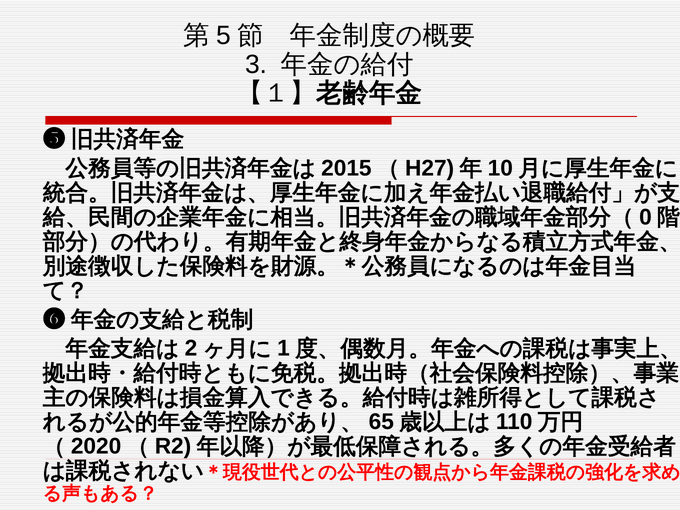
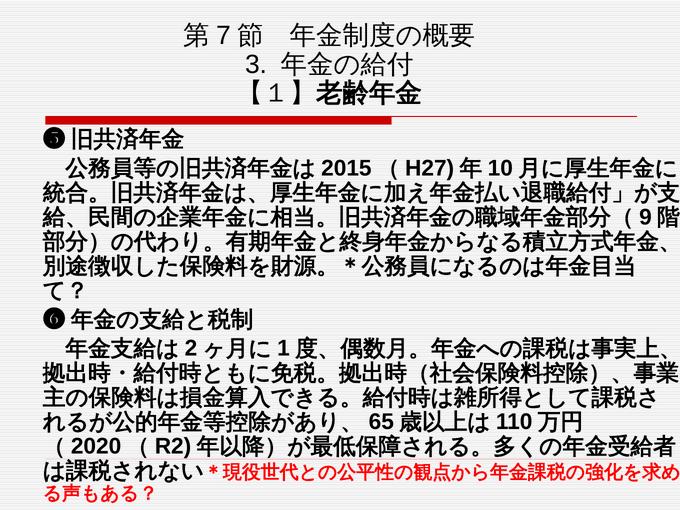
5: 5 -> 7
0: 0 -> 9
